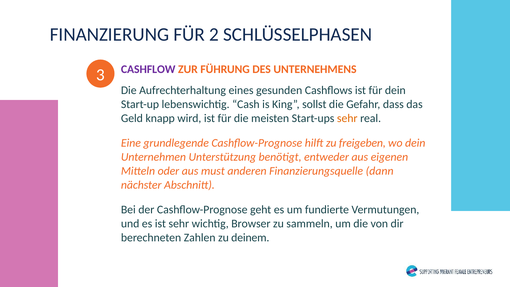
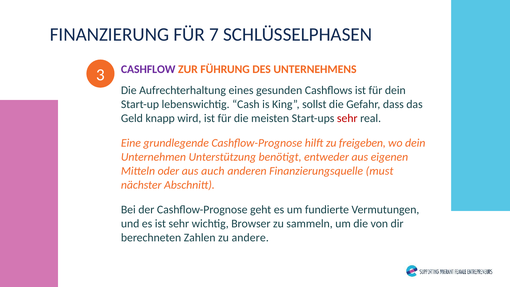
2: 2 -> 7
sehr at (347, 118) colour: orange -> red
must: must -> auch
dann: dann -> must
deinem: deinem -> andere
